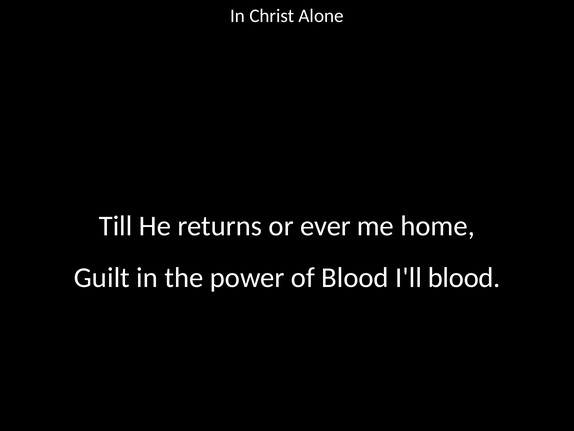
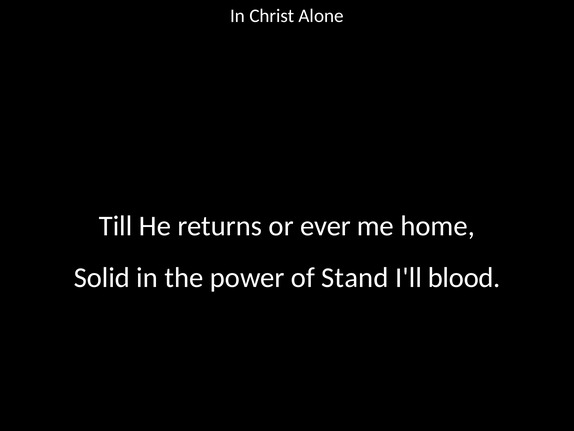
Guilt: Guilt -> Solid
of Blood: Blood -> Stand
